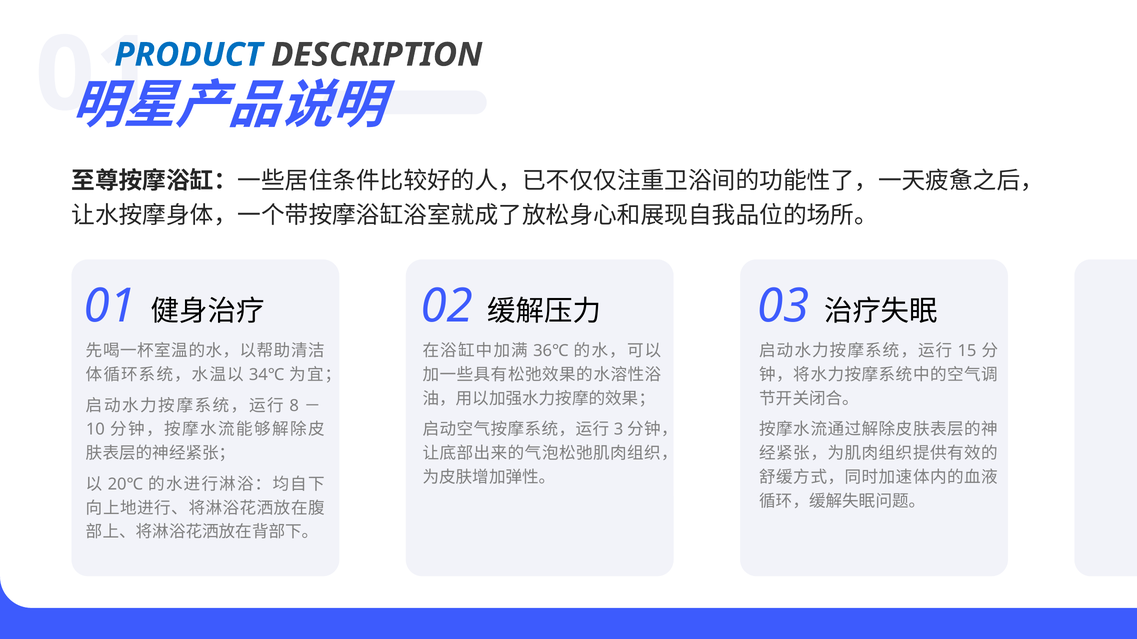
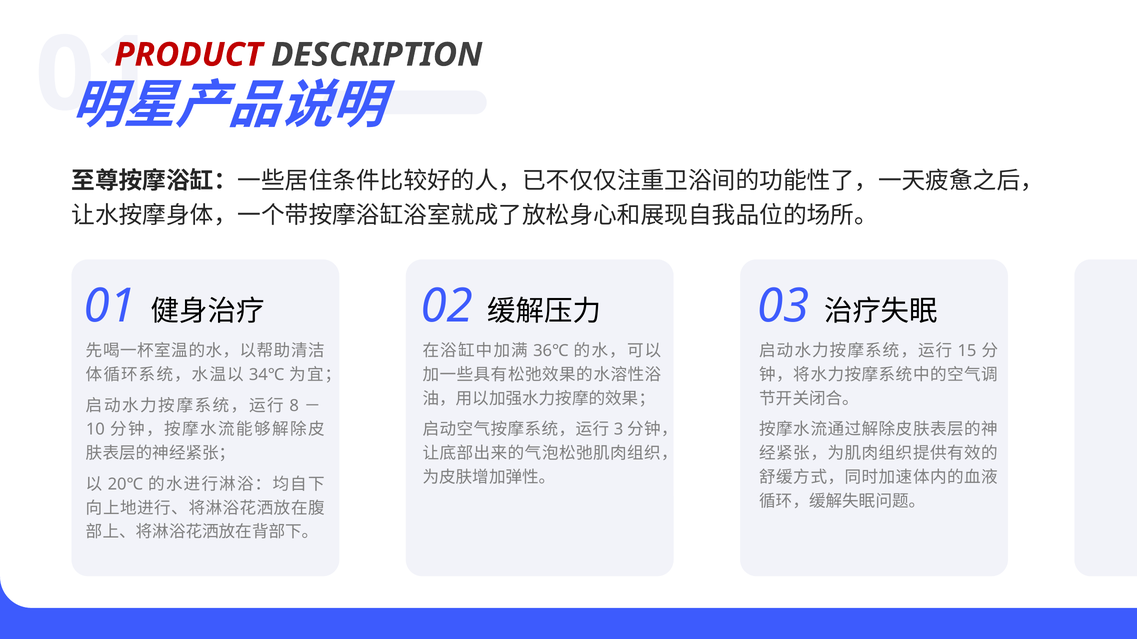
PRODUCT colour: blue -> red
